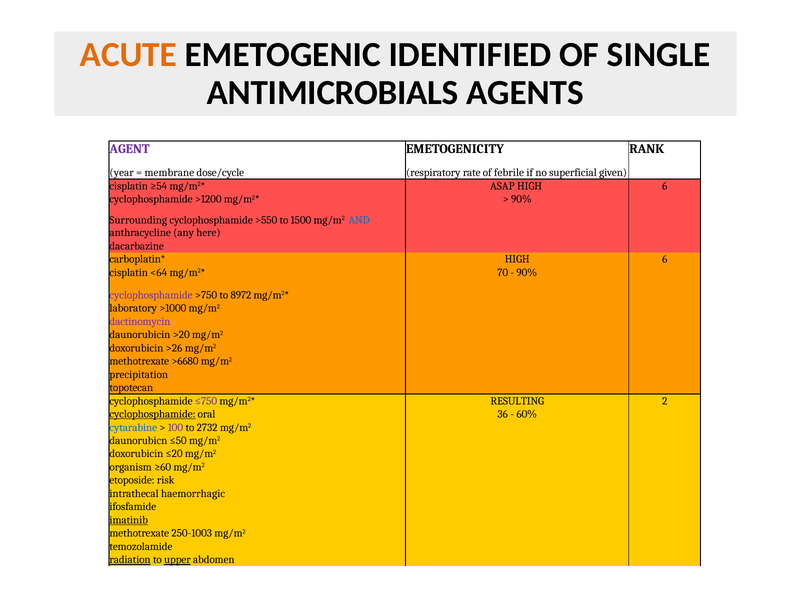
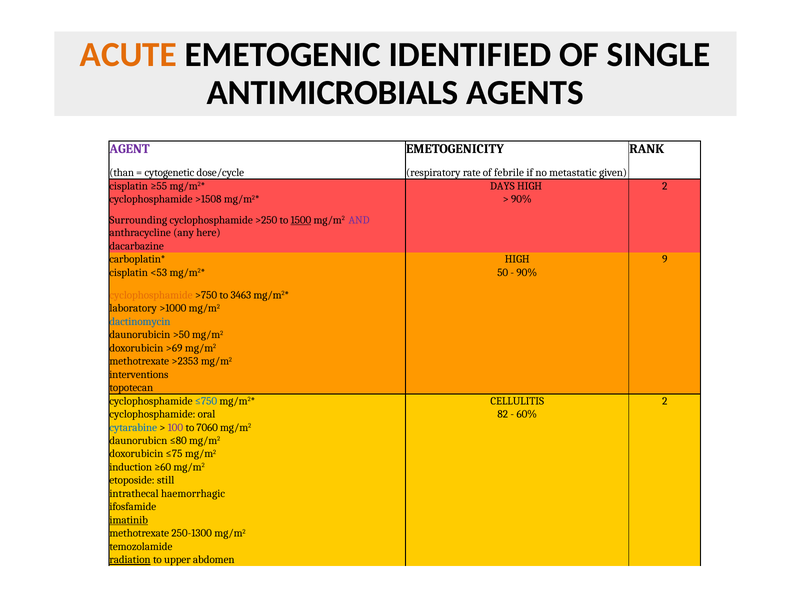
year: year -> than
membrane: membrane -> cytogenetic
superficial: superficial -> metastatic
≥54: ≥54 -> ≥55
ASAP: ASAP -> DAYS
6 at (665, 186): 6 -> 2
>1200: >1200 -> >1508
>550: >550 -> >250
1500 underline: none -> present
AND colour: blue -> purple
6 at (665, 259): 6 -> 9
<64: <64 -> <53
70: 70 -> 50
cyclophosphamide at (151, 295) colour: purple -> orange
8972: 8972 -> 3463
dactinomycin colour: purple -> blue
>20: >20 -> >50
>26: >26 -> >69
>6680: >6680 -> >2353
precipitation: precipitation -> interventions
≤750 colour: purple -> blue
RESULTING: RESULTING -> CELLULITIS
cyclophosphamide at (153, 414) underline: present -> none
36: 36 -> 82
2732: 2732 -> 7060
≤50: ≤50 -> ≤80
≤20: ≤20 -> ≤75
organism: organism -> induction
risk: risk -> still
250-1003: 250-1003 -> 250-1300
upper underline: present -> none
